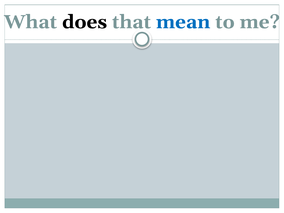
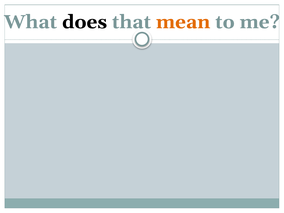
mean colour: blue -> orange
